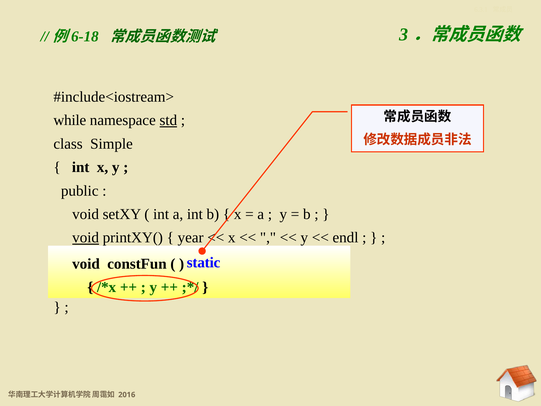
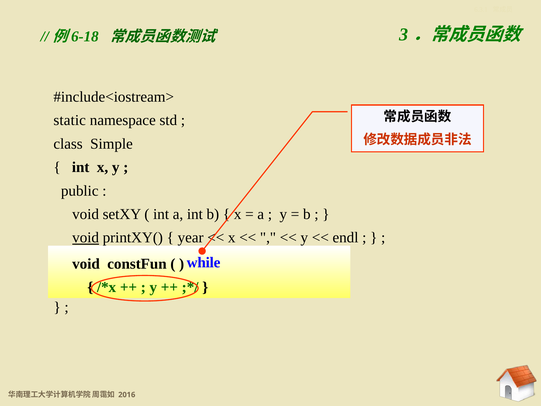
while: while -> static
std underline: present -> none
static: static -> while
